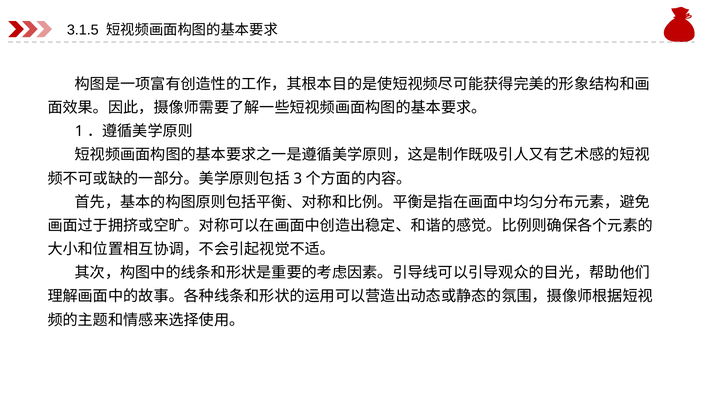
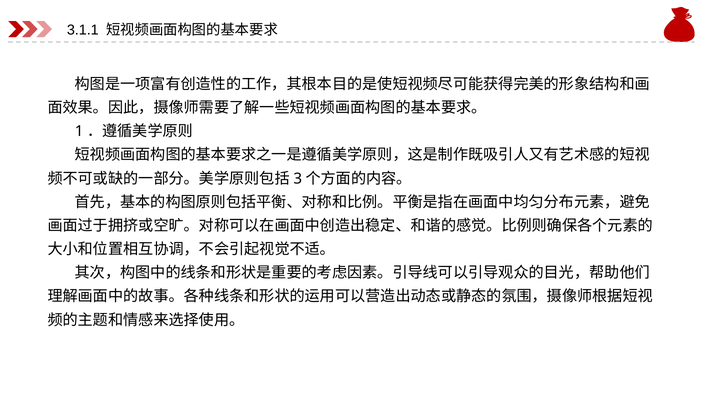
3.1.5: 3.1.5 -> 3.1.1
